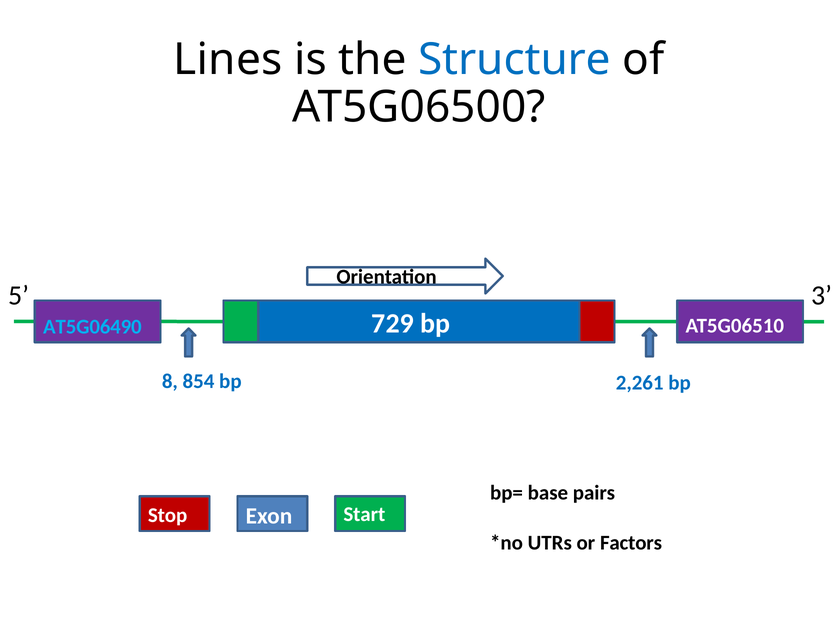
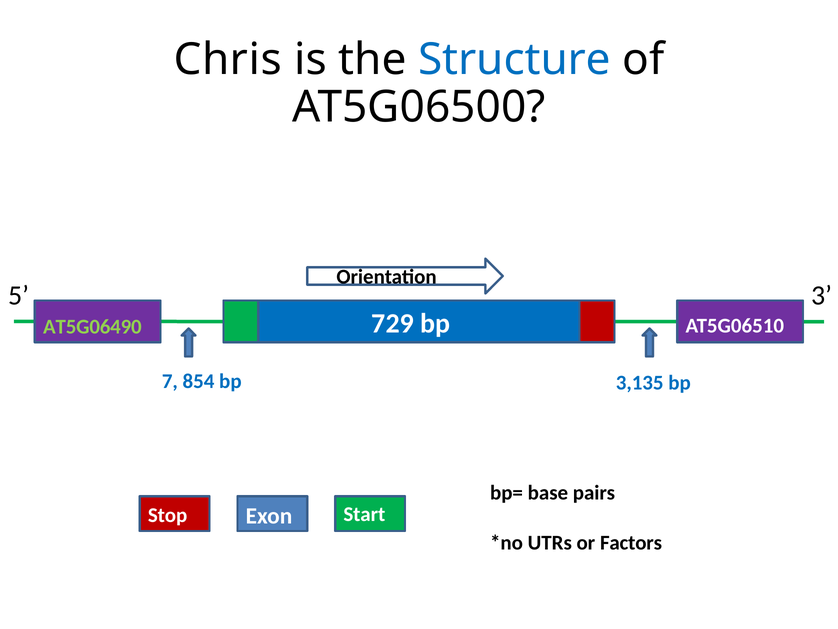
Lines: Lines -> Chris
AT5G06490 colour: light blue -> light green
8: 8 -> 7
2,261: 2,261 -> 3,135
